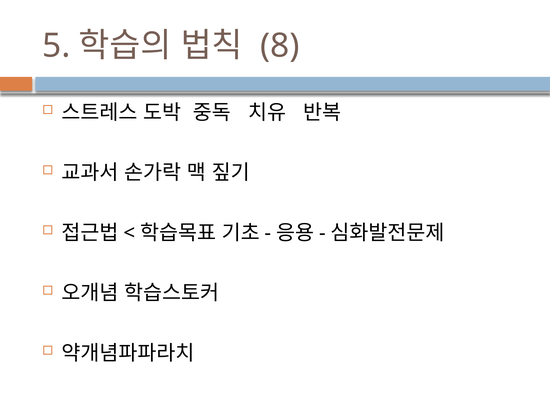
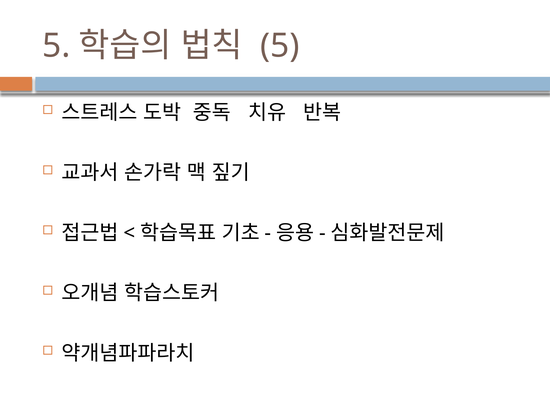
8 at (280, 46): 8 -> 5
